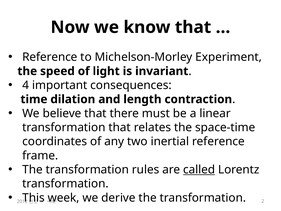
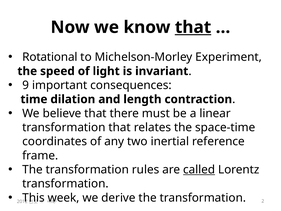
that at (193, 27) underline: none -> present
Reference at (50, 57): Reference -> Rotational
4: 4 -> 9
